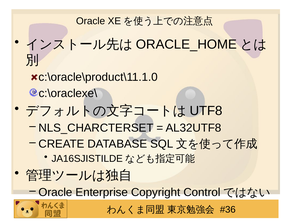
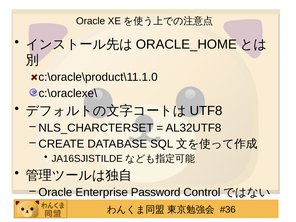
Copyright: Copyright -> Password
